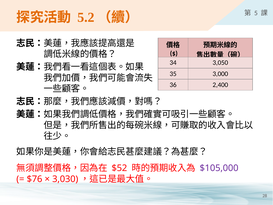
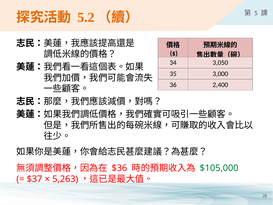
$52: $52 -> $36
$105,000 colour: purple -> green
$76: $76 -> $37
3,030: 3,030 -> 5,263
